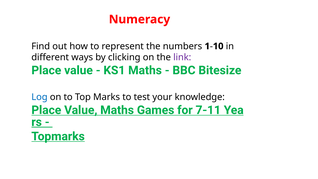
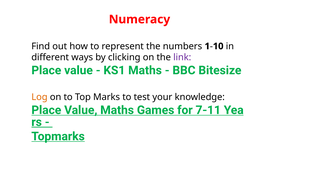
Log colour: blue -> orange
